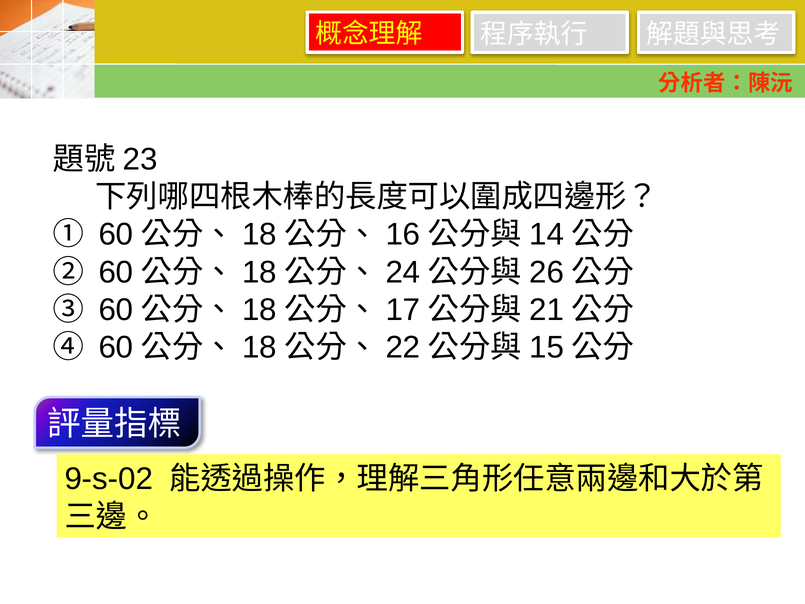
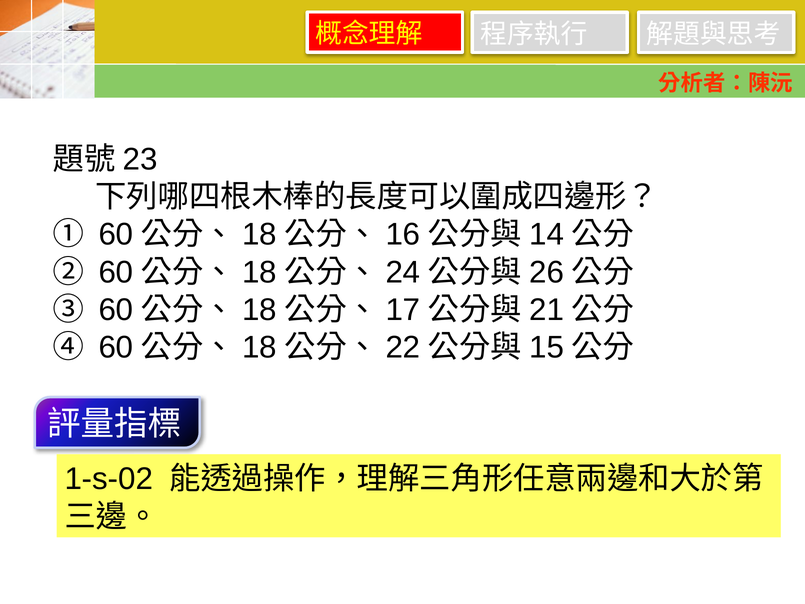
9-s-02: 9-s-02 -> 1-s-02
